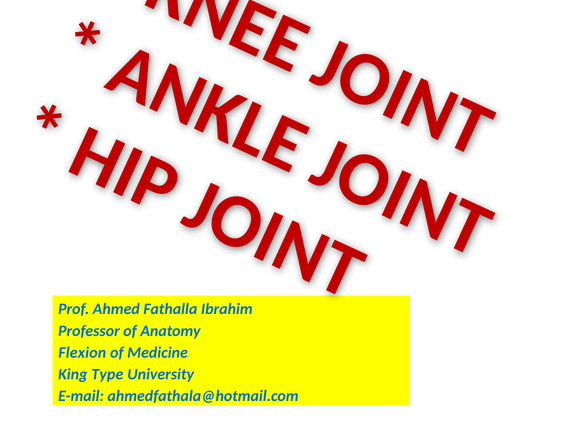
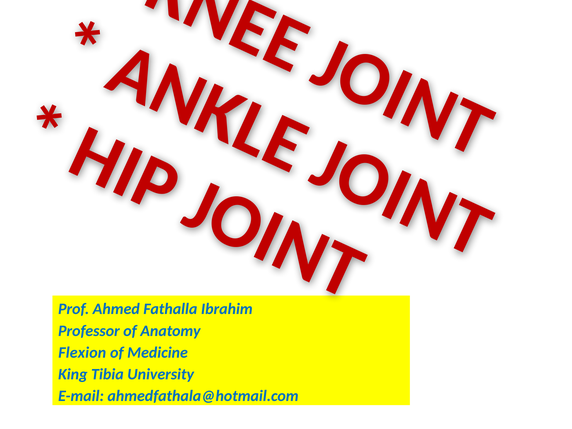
Type: Type -> Tibia
